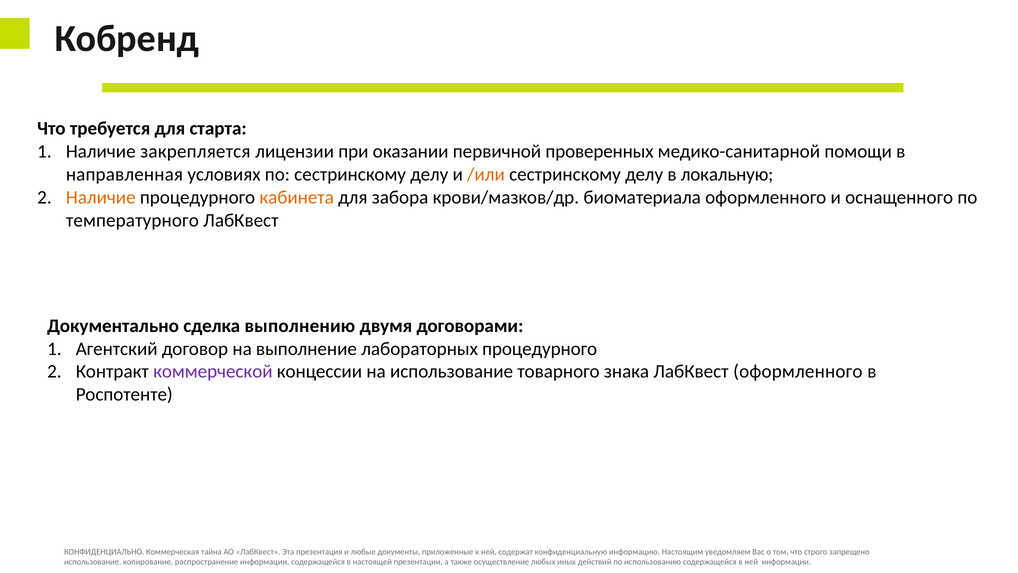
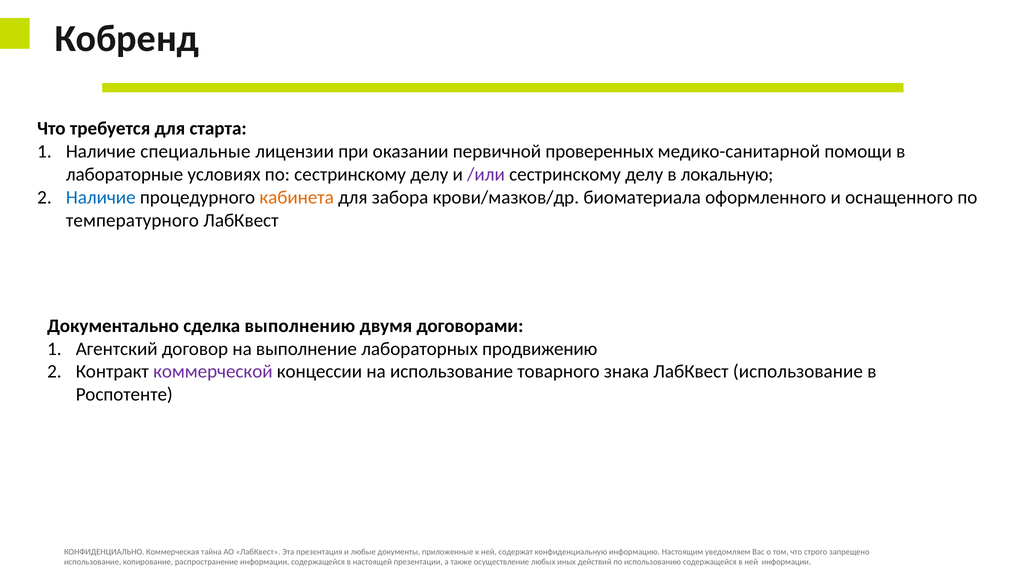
закрепляется: закрепляется -> специальные
направленная: направленная -> лабораторные
/или colour: orange -> purple
Наличие at (101, 197) colour: orange -> blue
лабораторных процедурного: процедурного -> продвижению
ЛабКвест оформленного: оформленного -> использование
